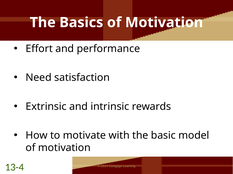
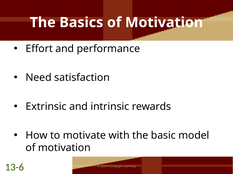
13-4: 13-4 -> 13-6
